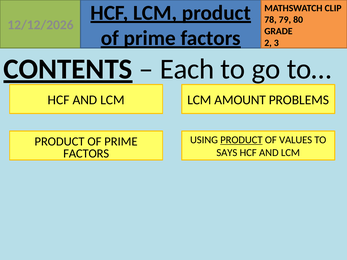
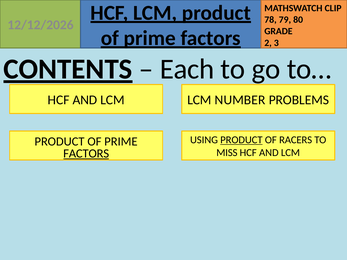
AMOUNT: AMOUNT -> NUMBER
VALUES: VALUES -> RACERS
FACTORS at (86, 154) underline: none -> present
SAYS: SAYS -> MISS
